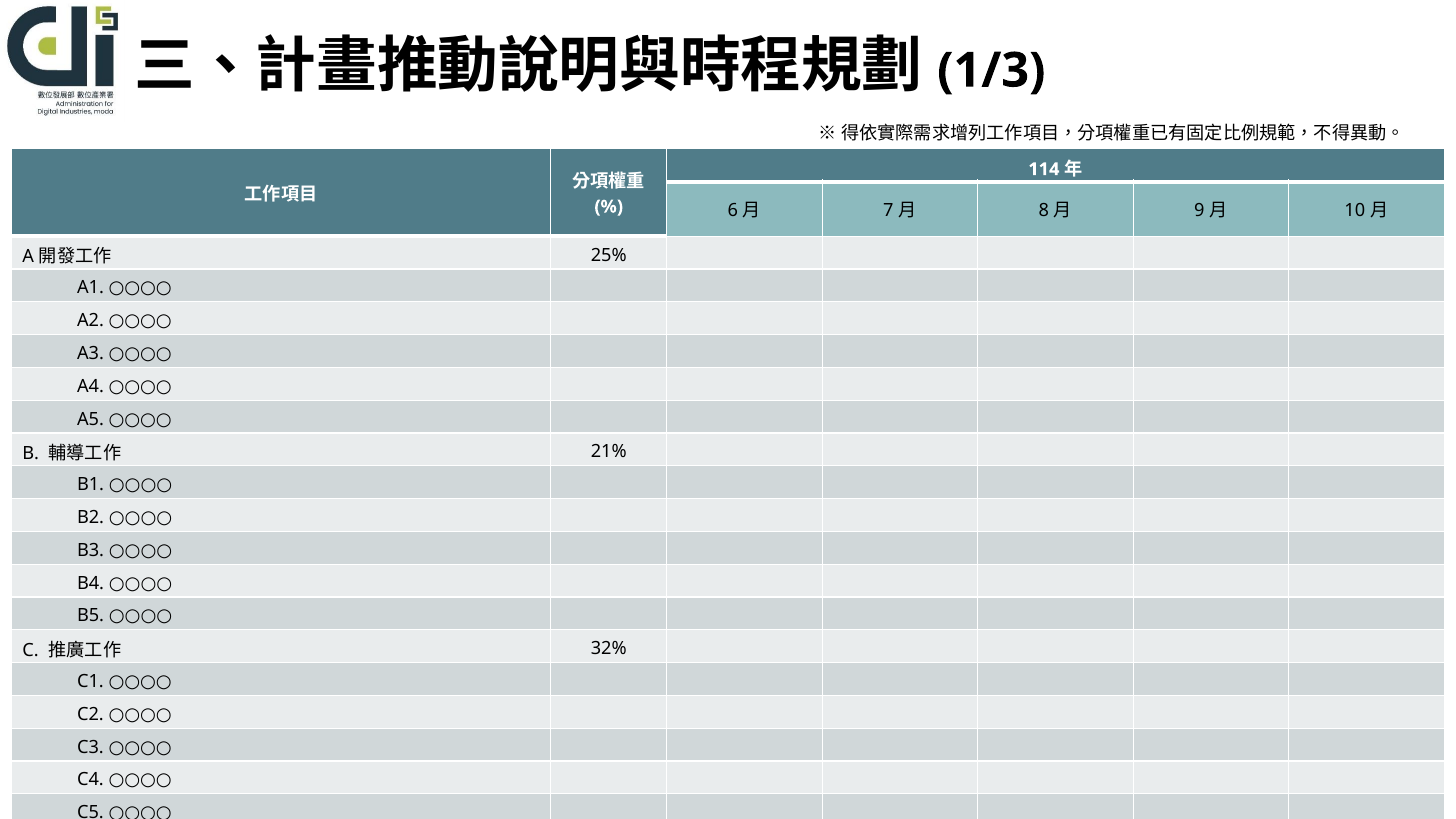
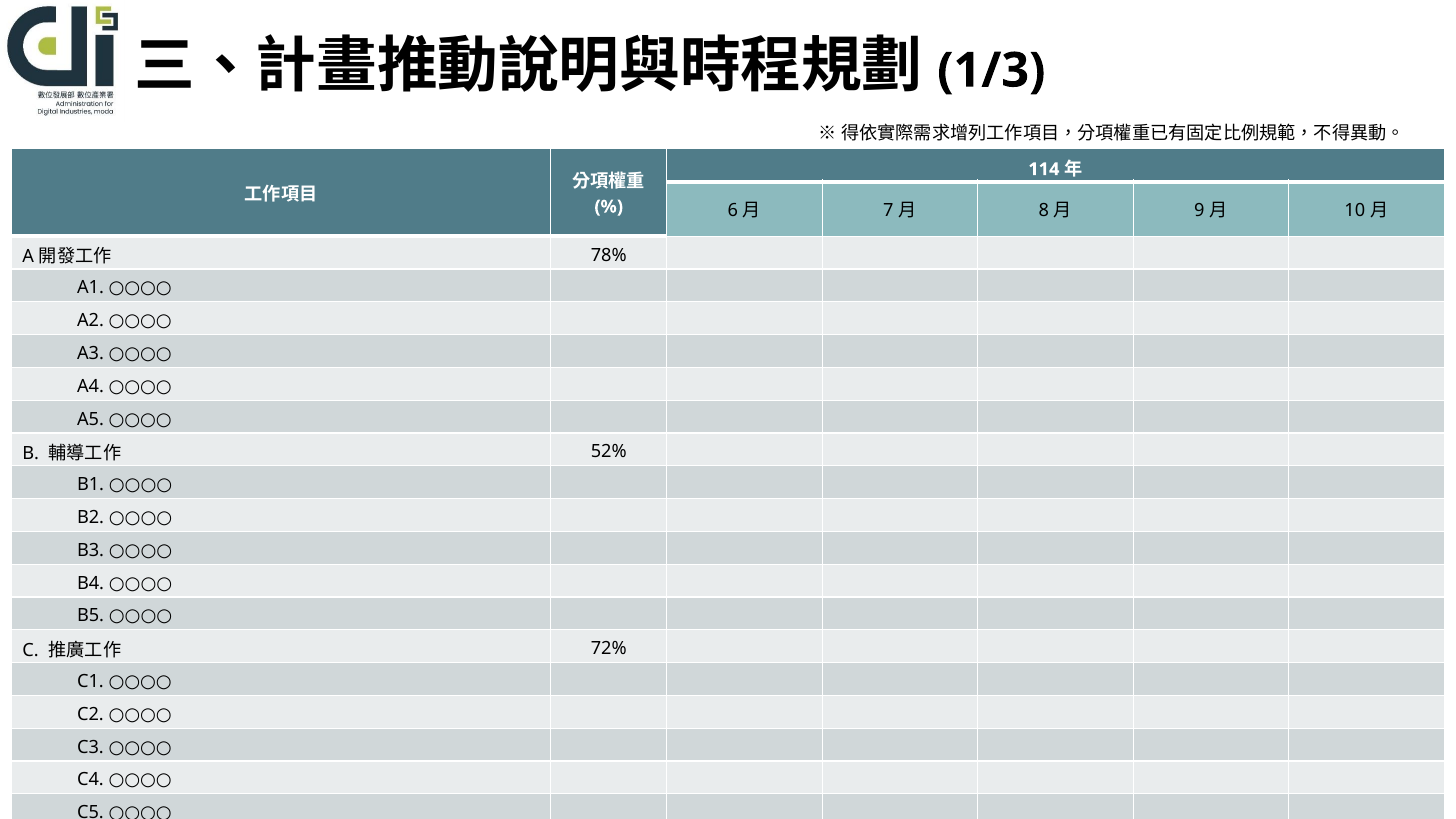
25%: 25% -> 78%
21%: 21% -> 52%
32%: 32% -> 72%
